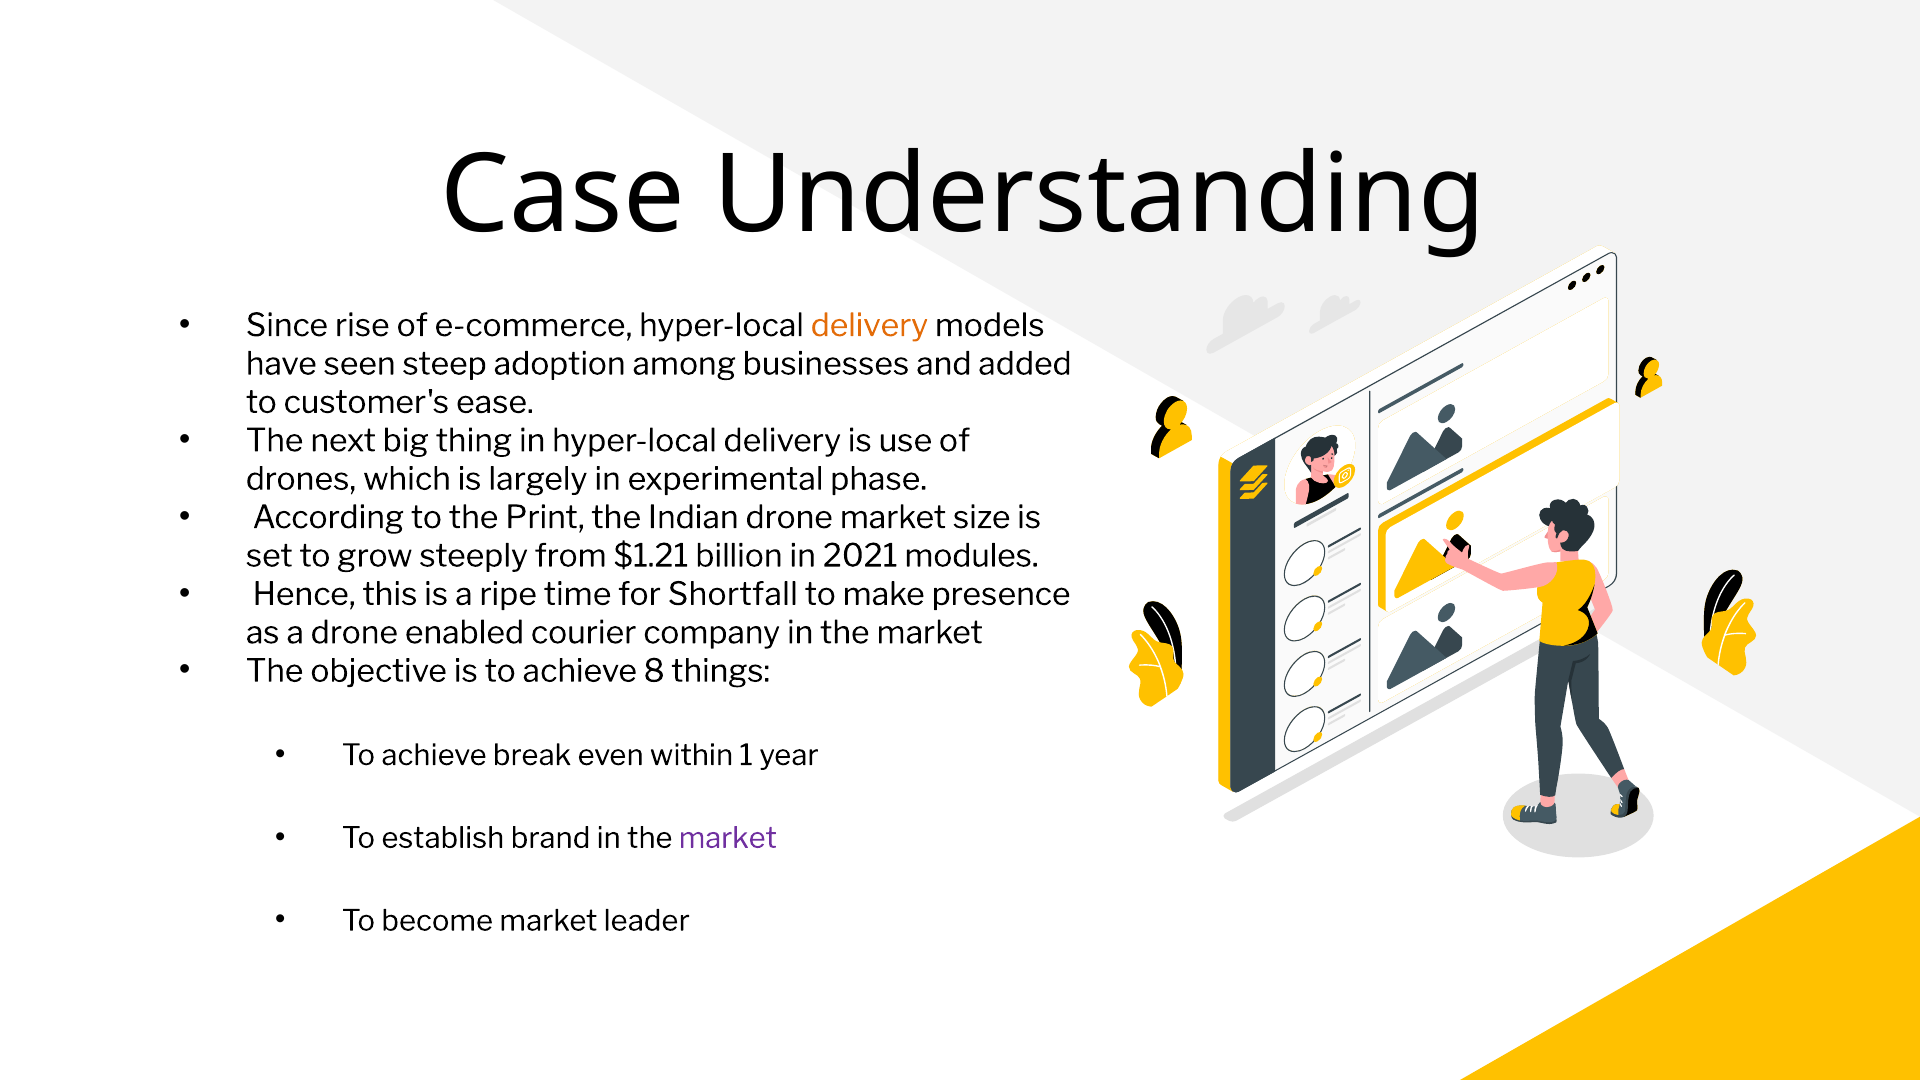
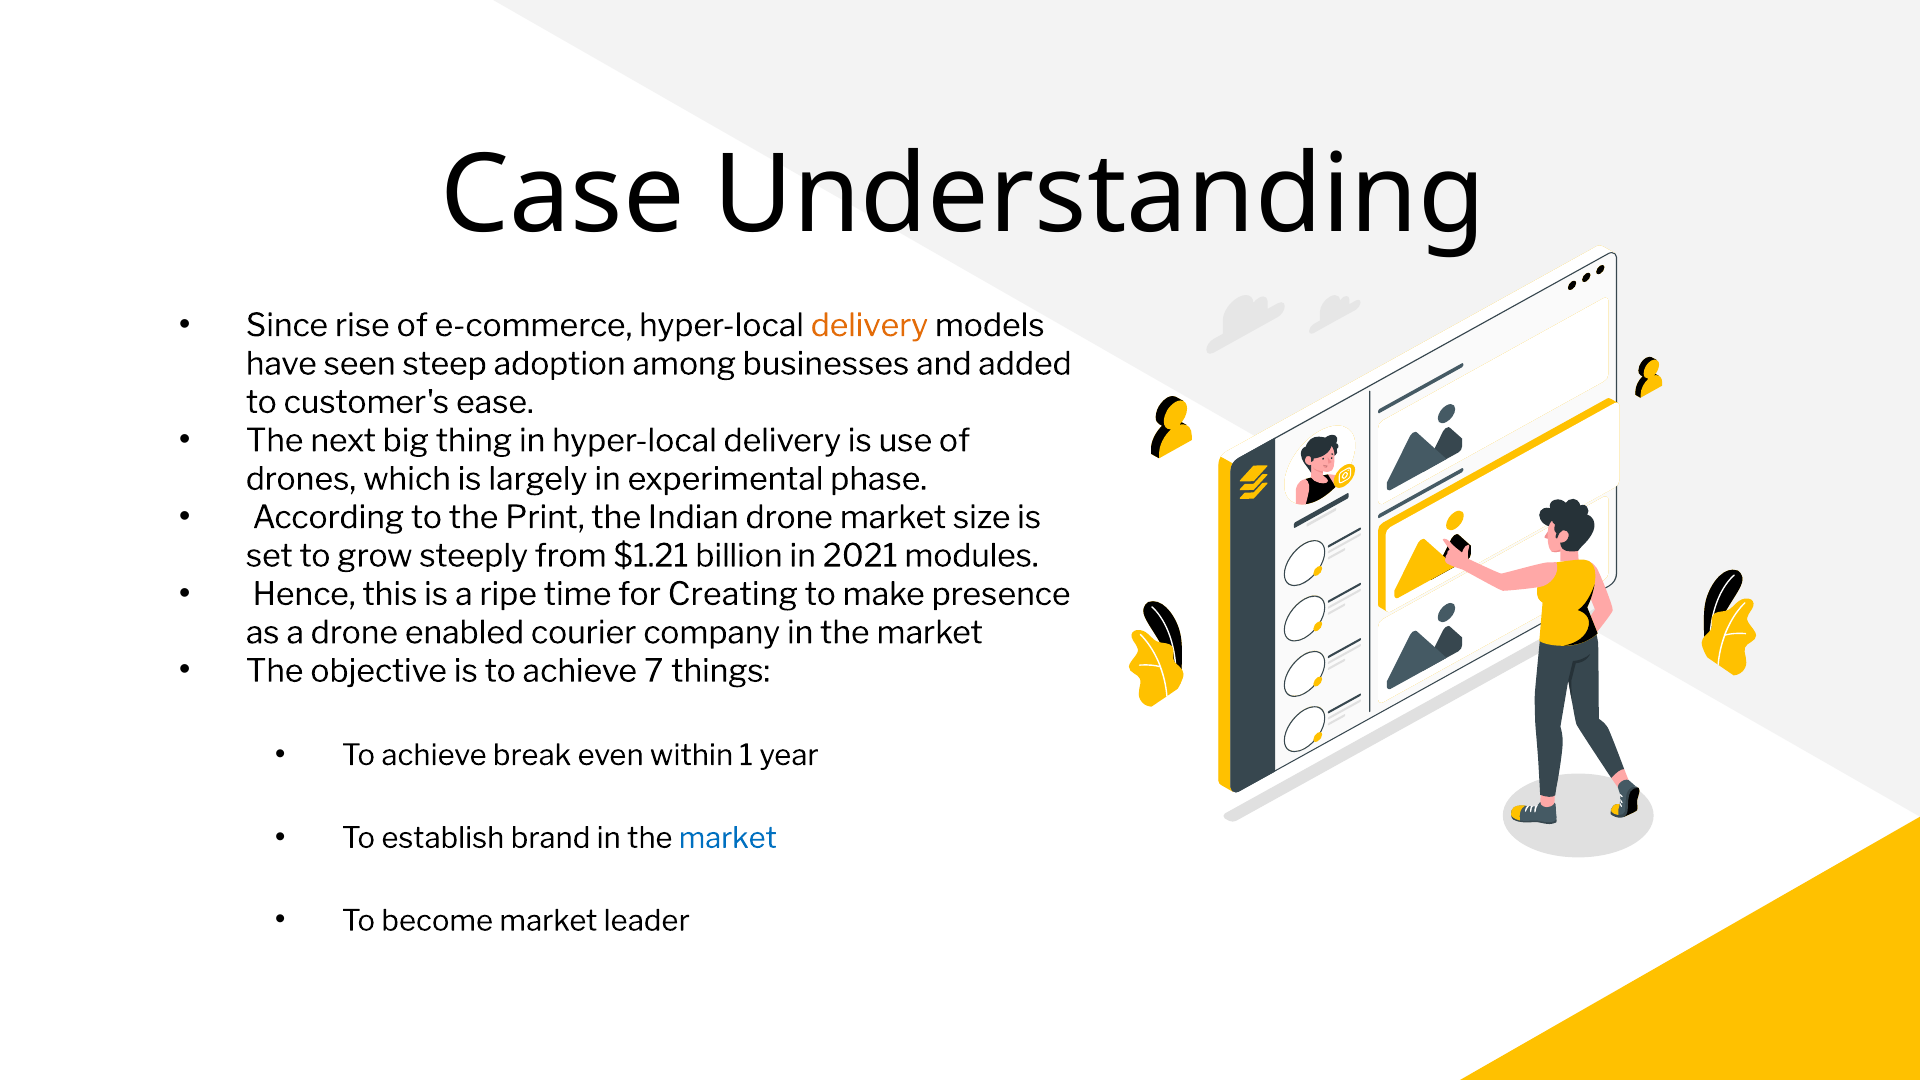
Shortfall: Shortfall -> Creating
8: 8 -> 7
market at (728, 838) colour: purple -> blue
